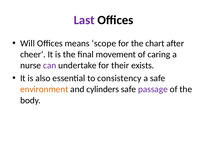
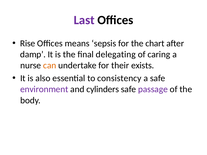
Will: Will -> Rise
scope: scope -> sepsis
cheer: cheer -> damp
movement: movement -> delegating
can colour: purple -> orange
environment colour: orange -> purple
